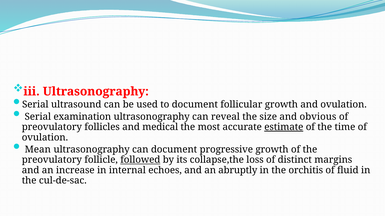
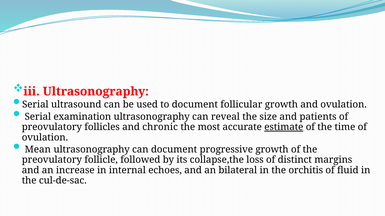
obvious: obvious -> patients
medical: medical -> chronic
followed underline: present -> none
abruptly: abruptly -> bilateral
